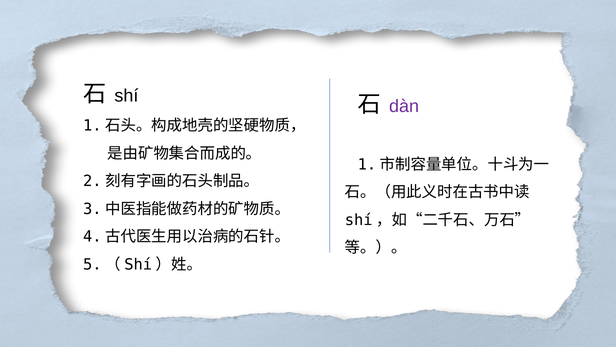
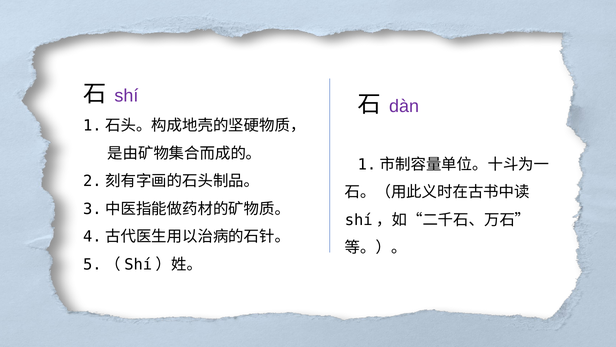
shí colour: black -> purple
